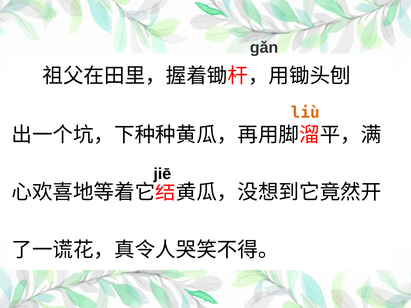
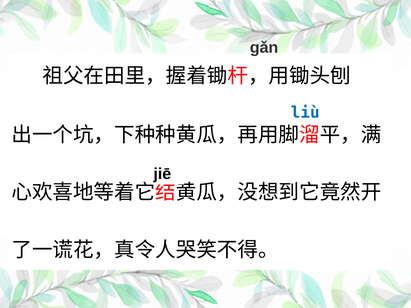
liù colour: orange -> blue
